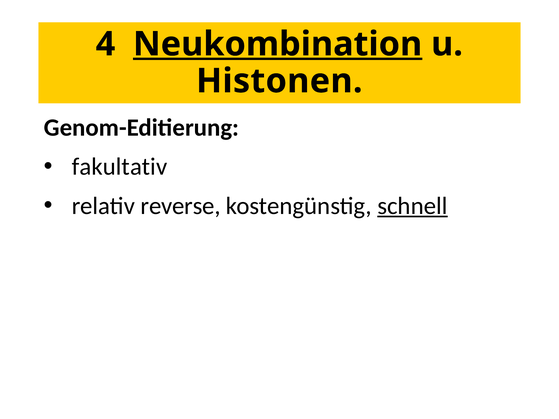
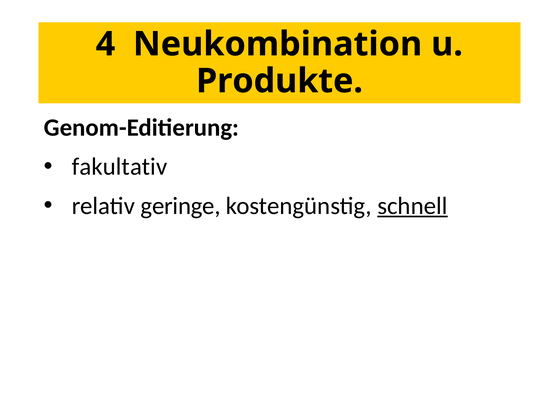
Neukombination underline: present -> none
Histonen: Histonen -> Produkte
reverse: reverse -> geringe
